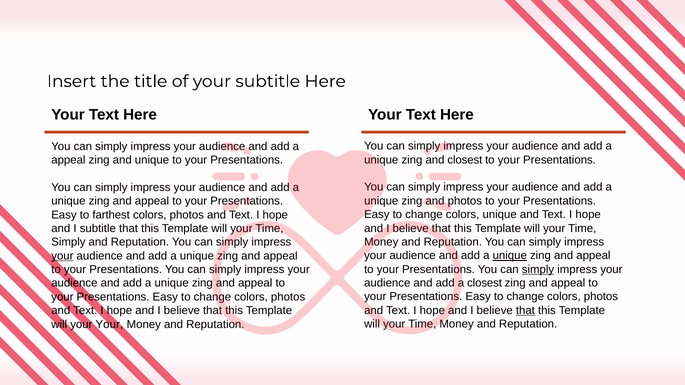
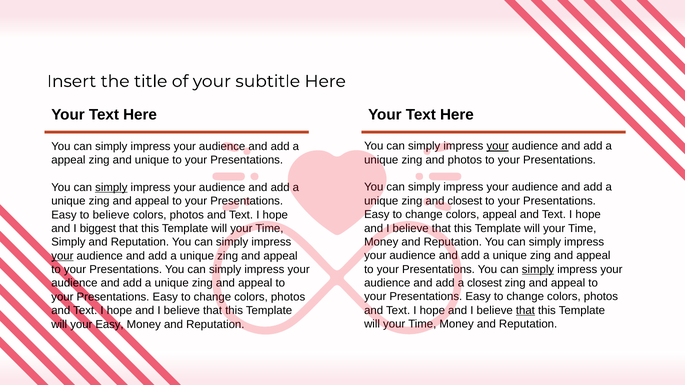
your at (498, 146) underline: none -> present
and closest: closest -> photos
simply at (111, 188) underline: none -> present
photos at (465, 201): photos -> closest
unique at (500, 215): unique -> appeal
to farthest: farthest -> believe
I subtitle: subtitle -> biggest
unique at (510, 256) underline: present -> none
your Your: Your -> Easy
